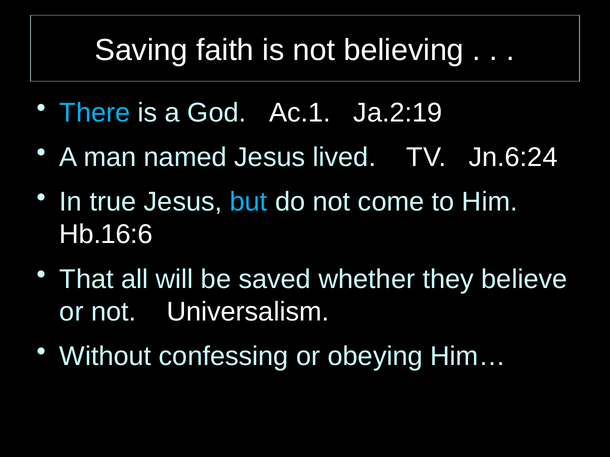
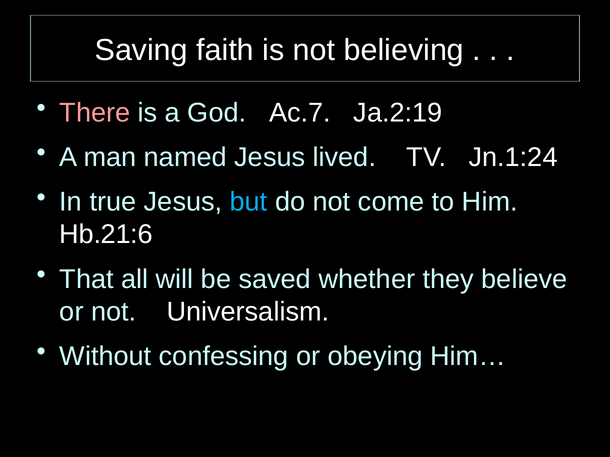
There colour: light blue -> pink
Ac.1: Ac.1 -> Ac.7
Jn.6:24: Jn.6:24 -> Jn.1:24
Hb.16:6: Hb.16:6 -> Hb.21:6
